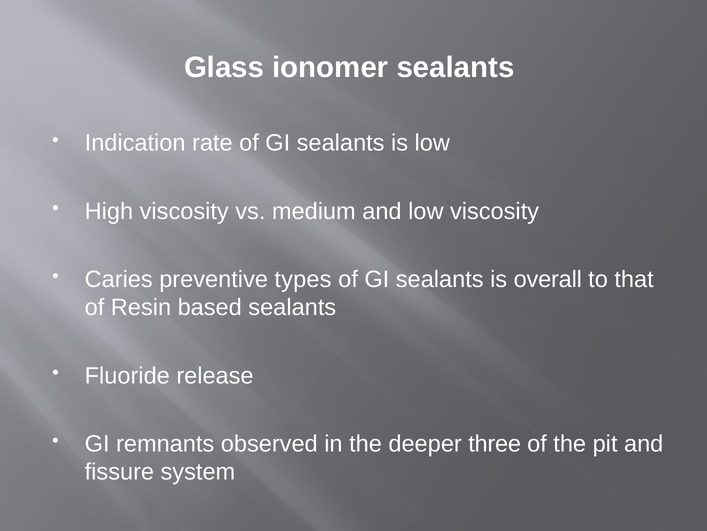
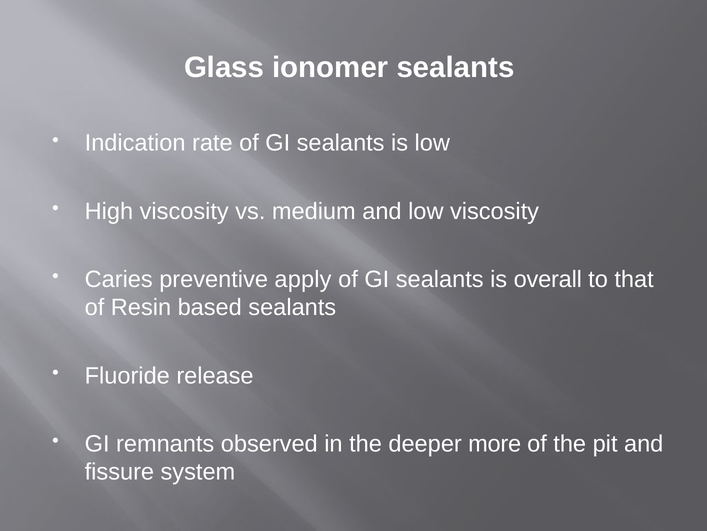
types: types -> apply
three: three -> more
